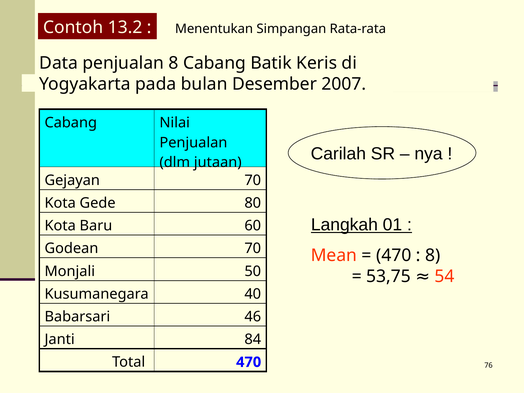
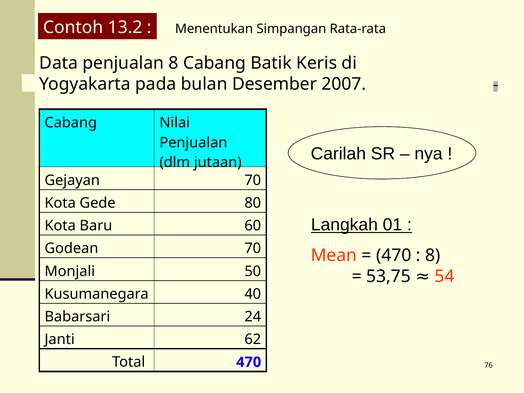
46: 46 -> 24
84: 84 -> 62
